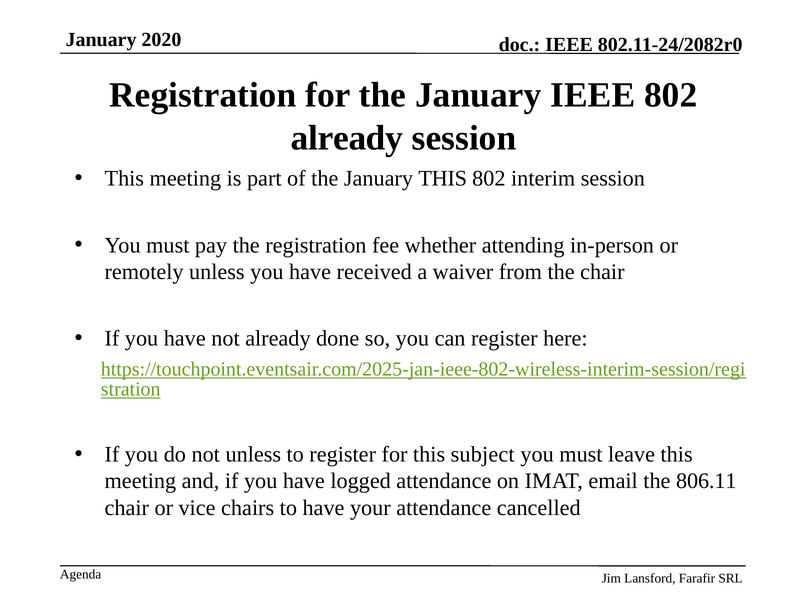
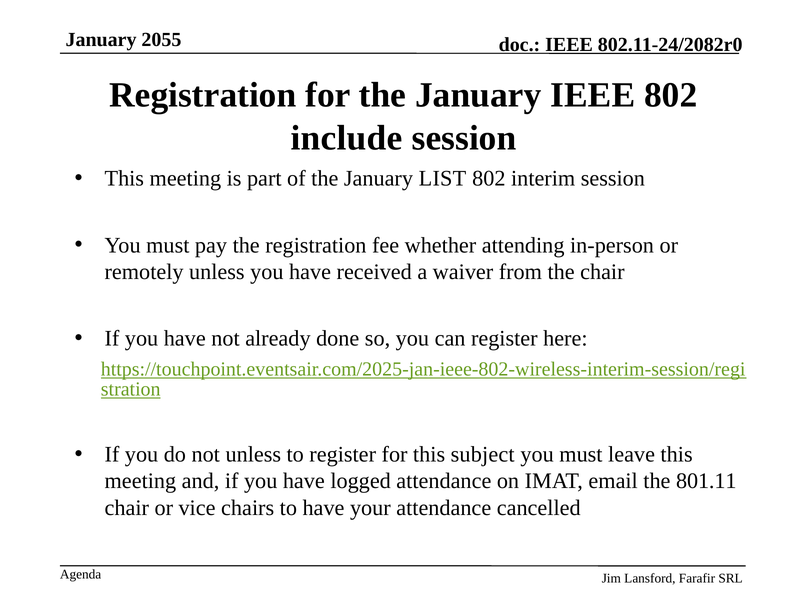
2020: 2020 -> 2055
already at (347, 138): already -> include
January THIS: THIS -> LIST
806.11: 806.11 -> 801.11
